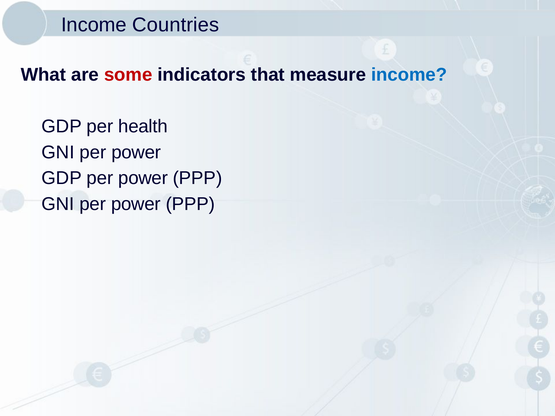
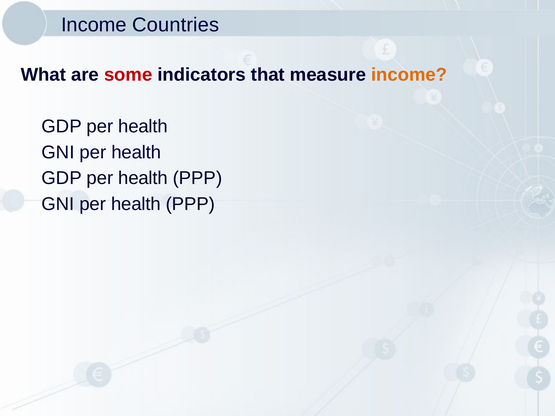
income at (409, 75) colour: blue -> orange
power at (136, 152): power -> health
power at (143, 178): power -> health
power at (136, 204): power -> health
